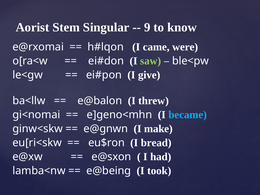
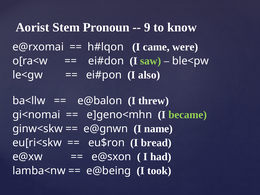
Singular: Singular -> Pronoun
give: give -> also
became colour: light blue -> light green
make: make -> name
